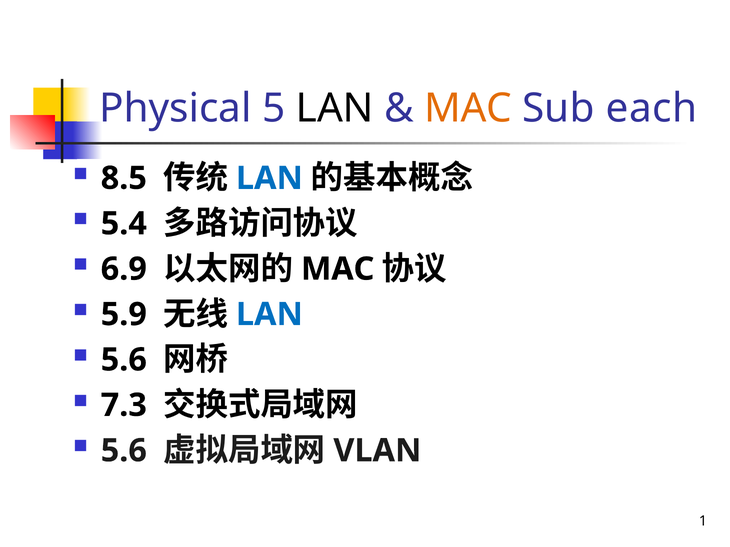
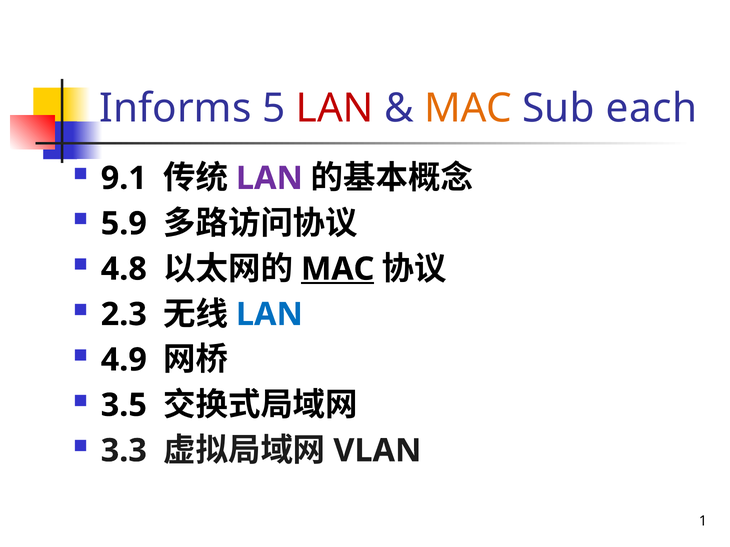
Physical: Physical -> Informs
LAN at (335, 109) colour: black -> red
8.5: 8.5 -> 9.1
LAN at (269, 178) colour: blue -> purple
5.4: 5.4 -> 5.9
6.9: 6.9 -> 4.8
MAC at (338, 269) underline: none -> present
5.9: 5.9 -> 2.3
5.6 at (124, 360): 5.6 -> 4.9
7.3: 7.3 -> 3.5
5.6 at (124, 451): 5.6 -> 3.3
